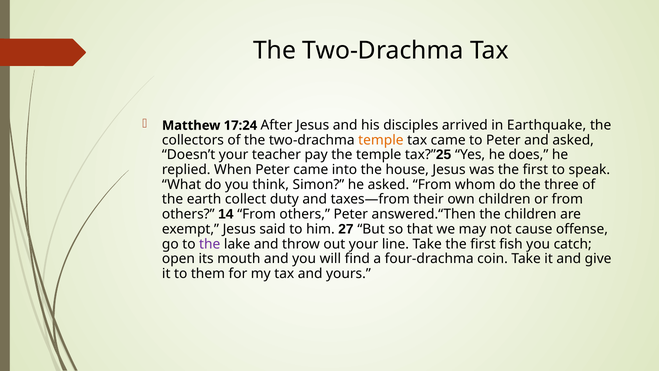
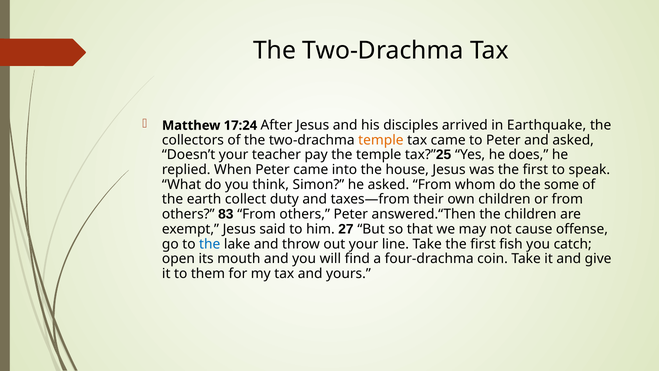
three: three -> some
14: 14 -> 83
the at (210, 244) colour: purple -> blue
